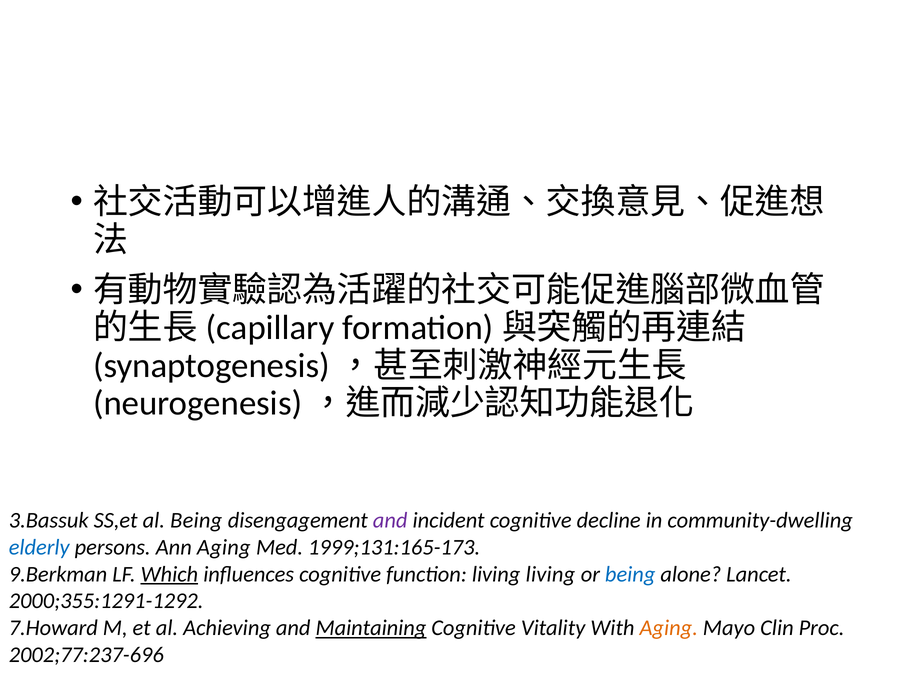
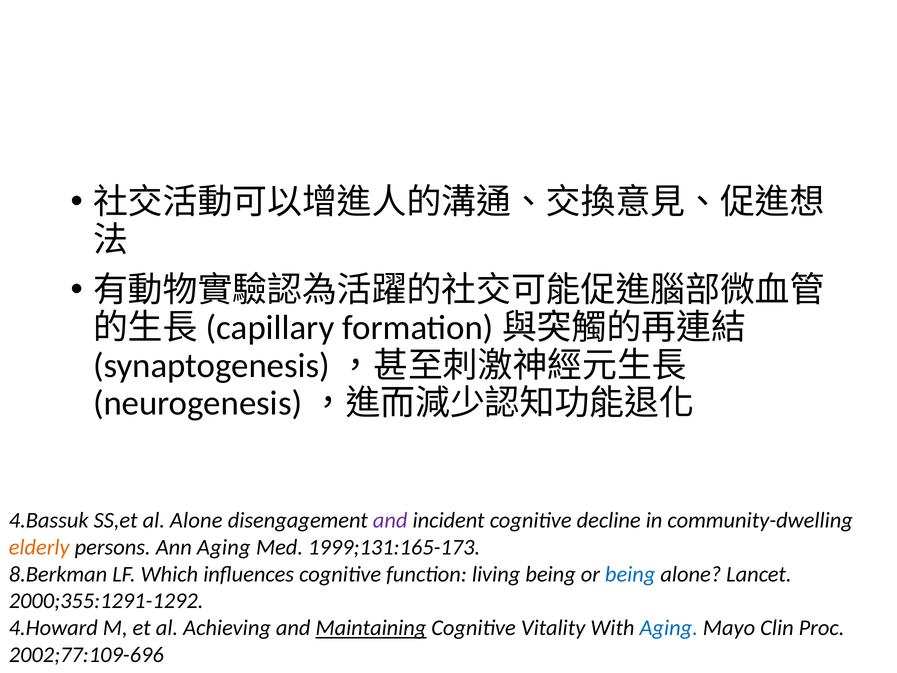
3.Bassuk: 3.Bassuk -> 4.Bassuk
al Being: Being -> Alone
elderly colour: blue -> orange
9.Berkman: 9.Berkman -> 8.Berkman
Which underline: present -> none
living living: living -> being
7.Howard: 7.Howard -> 4.Howard
Aging at (669, 628) colour: orange -> blue
2002;77:237-696: 2002;77:237-696 -> 2002;77:109-696
